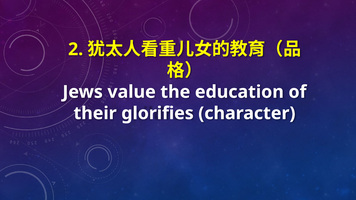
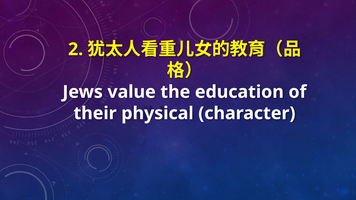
glorifies: glorifies -> physical
